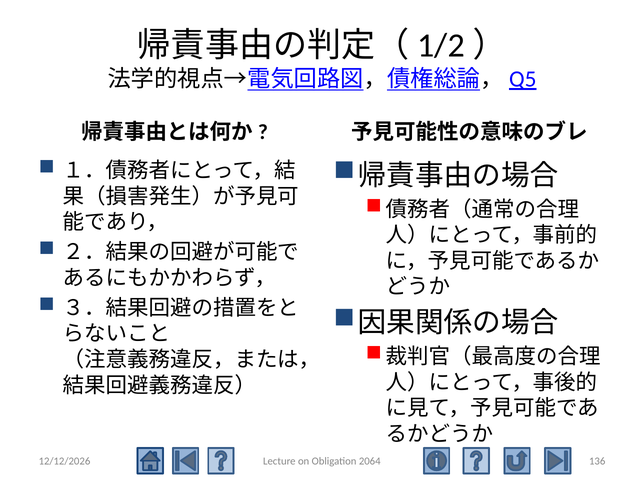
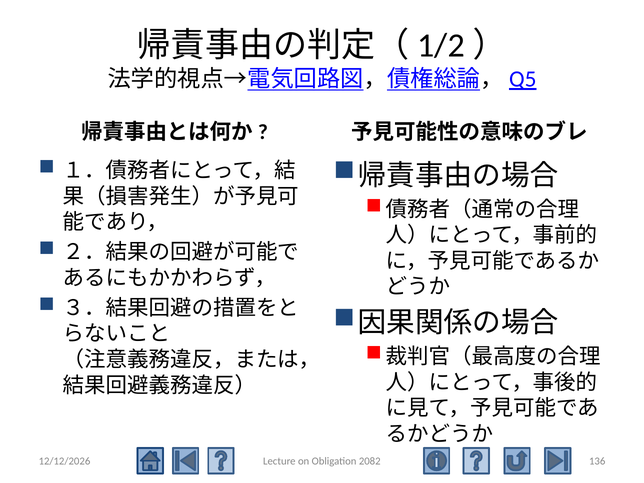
2064: 2064 -> 2082
